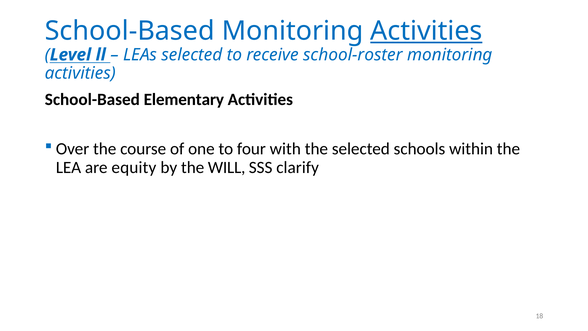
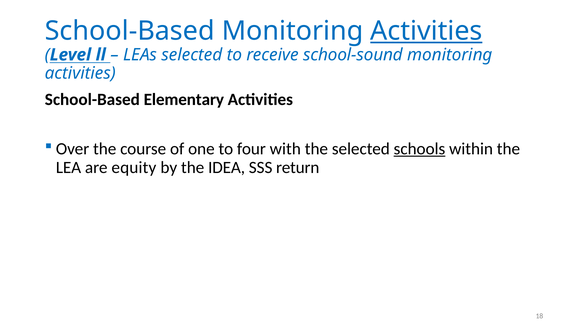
school-roster: school-roster -> school-sound
schools underline: none -> present
WILL: WILL -> IDEA
clarify: clarify -> return
